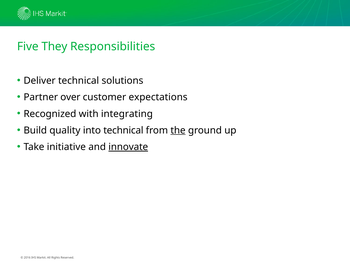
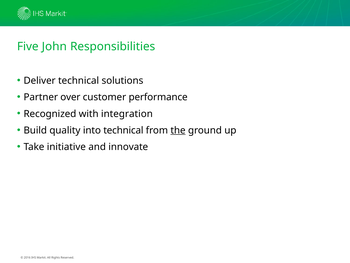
They: They -> John
expectations: expectations -> performance
integrating: integrating -> integration
innovate underline: present -> none
